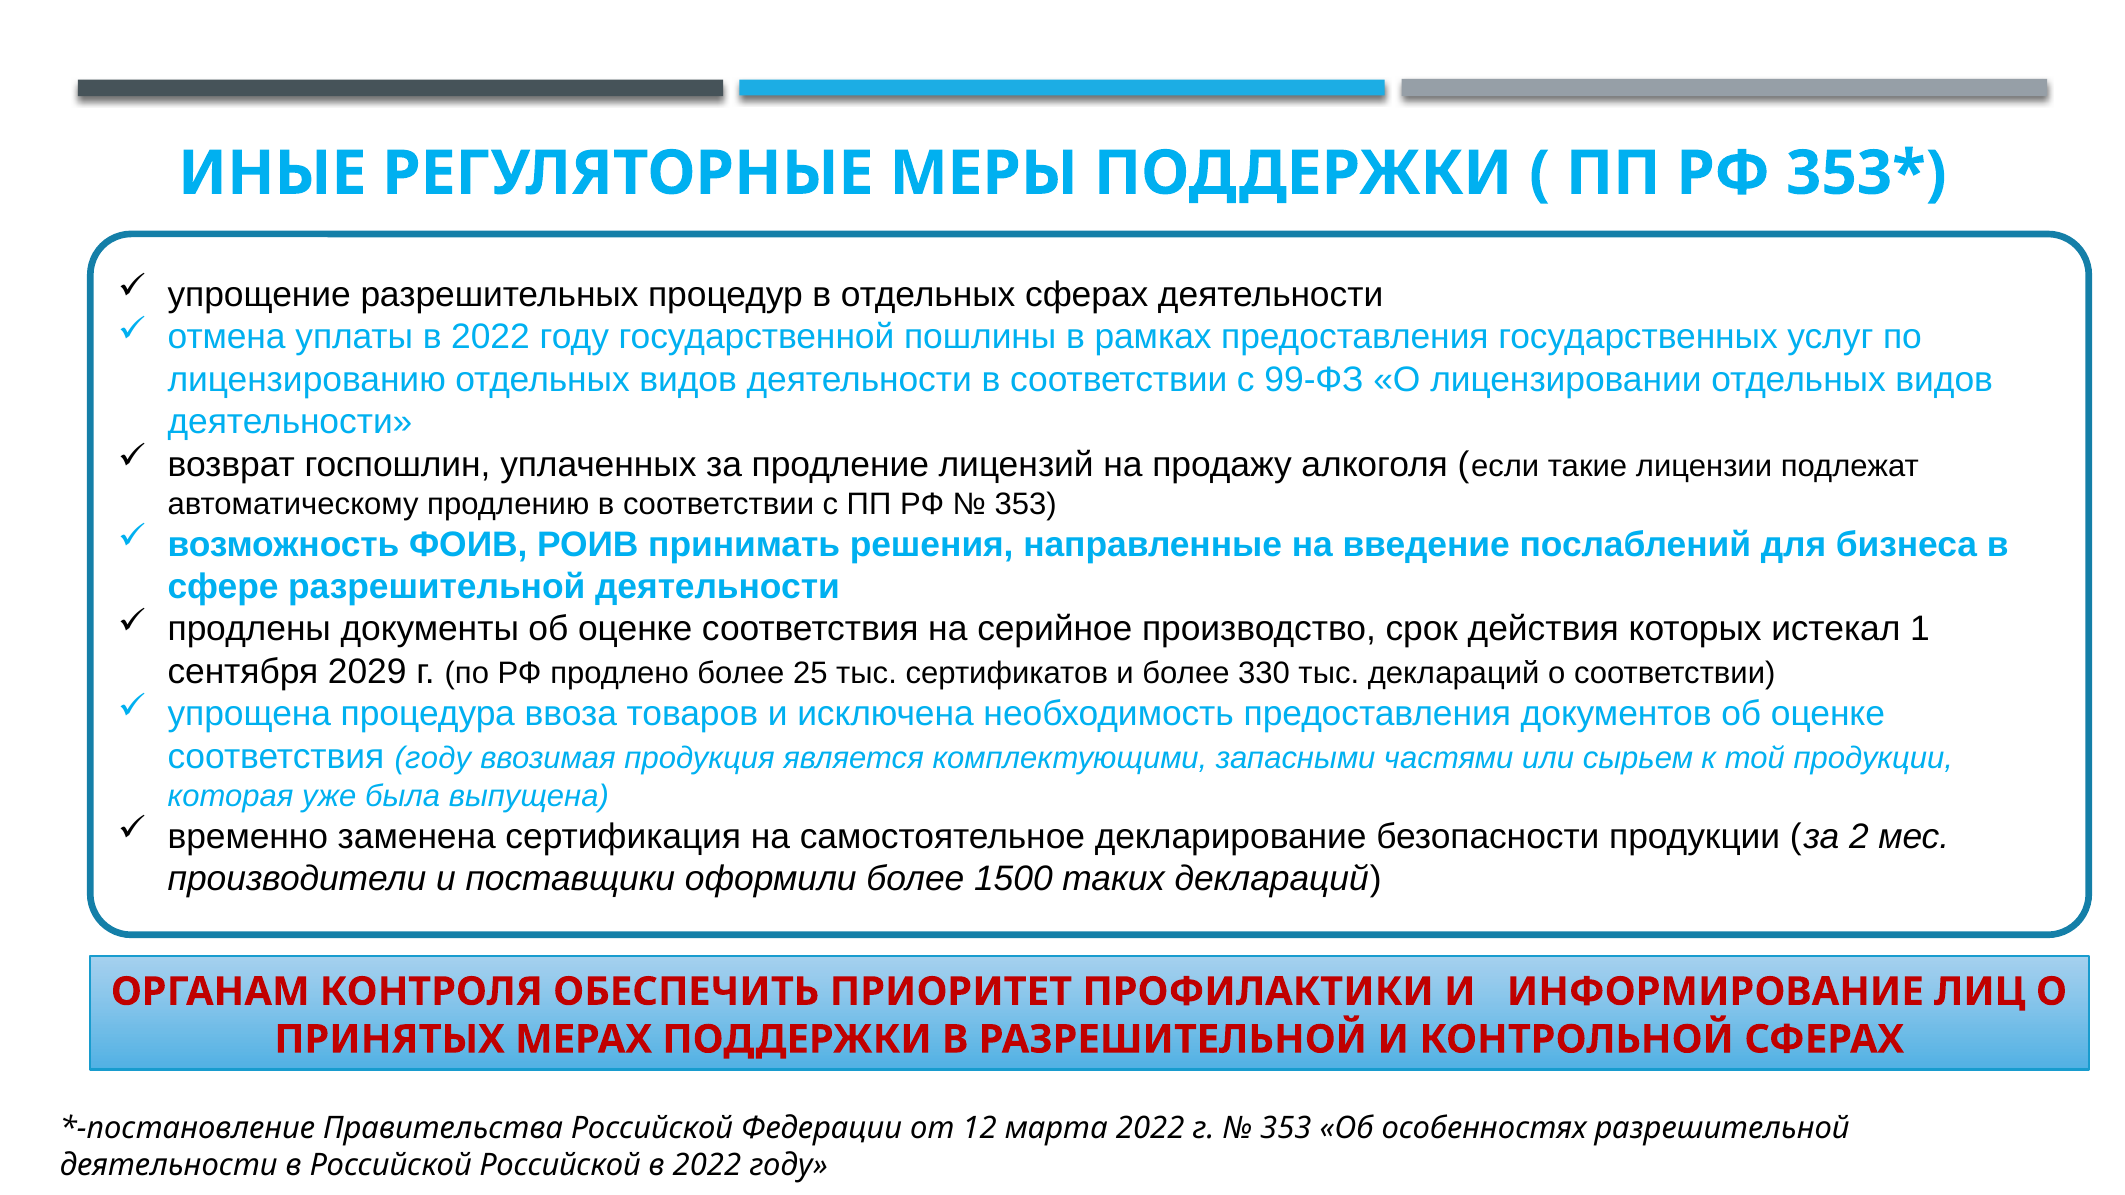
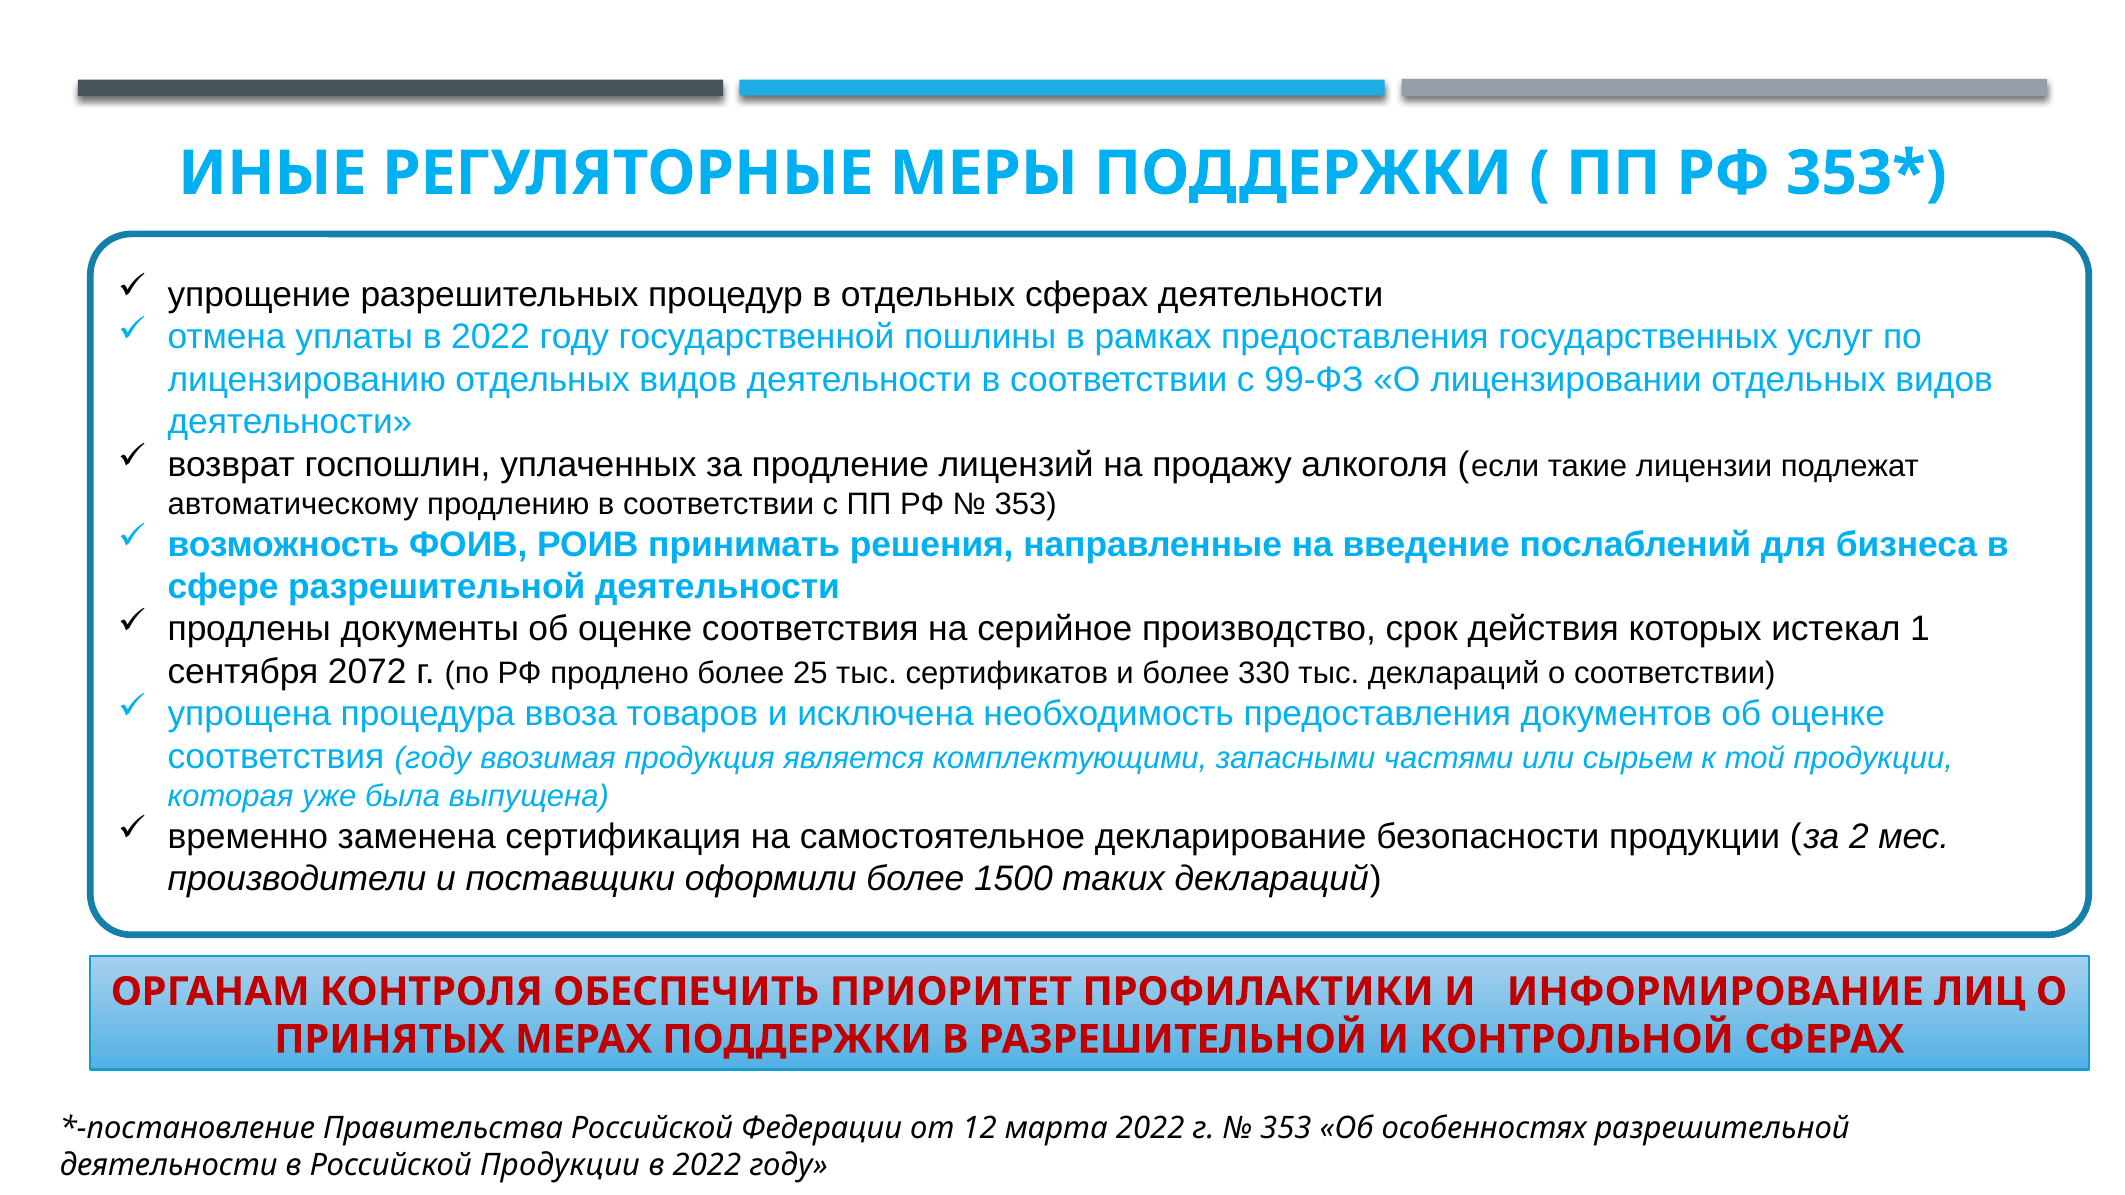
2029: 2029 -> 2072
Российской Российской: Российской -> Продукции
